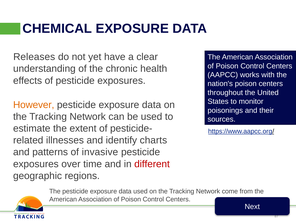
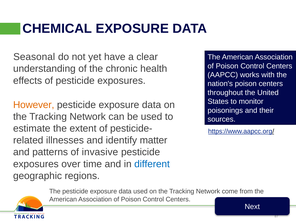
Releases: Releases -> Seasonal
charts: charts -> matter
different colour: red -> blue
